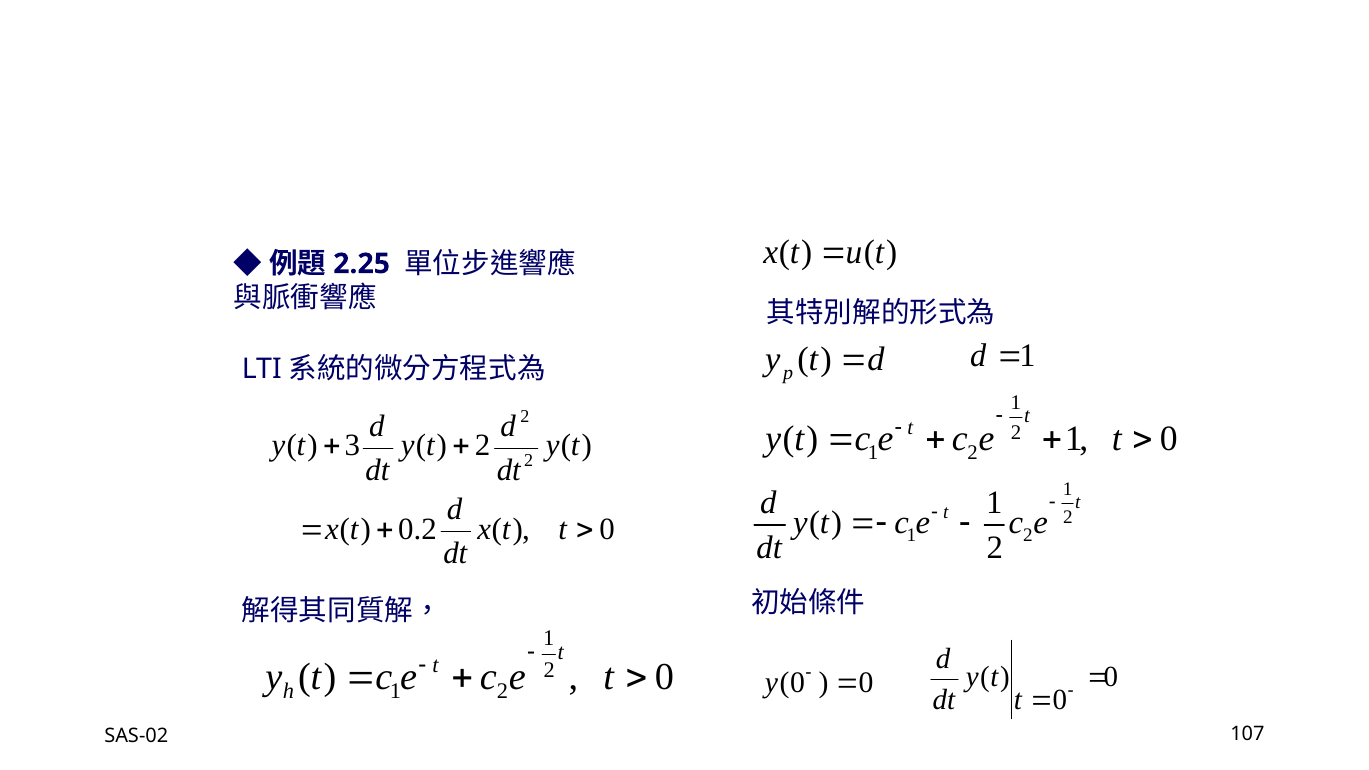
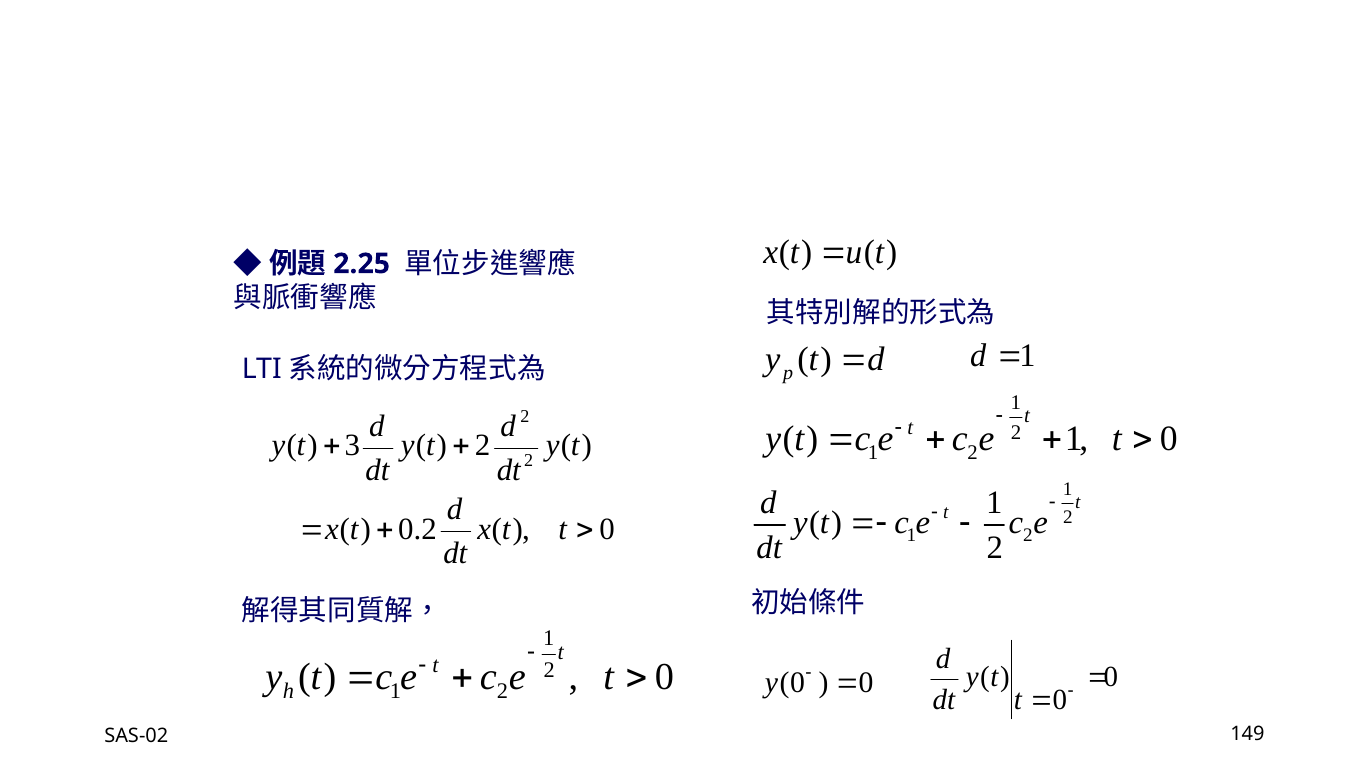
107: 107 -> 149
